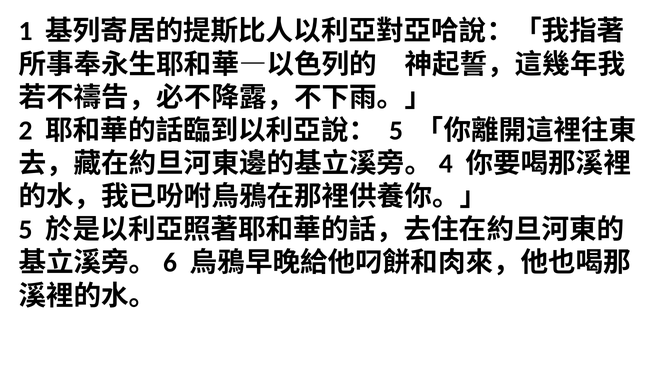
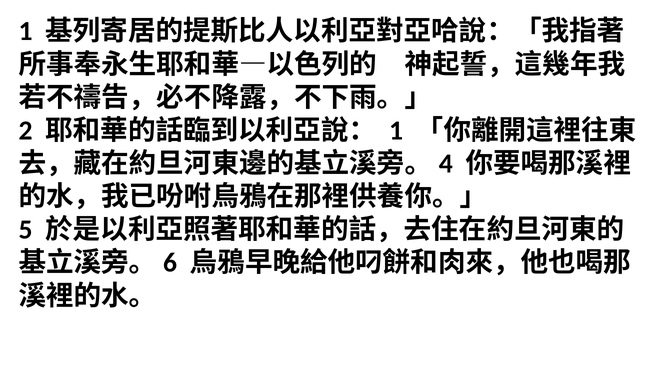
5 at (396, 131): 5 -> 1
